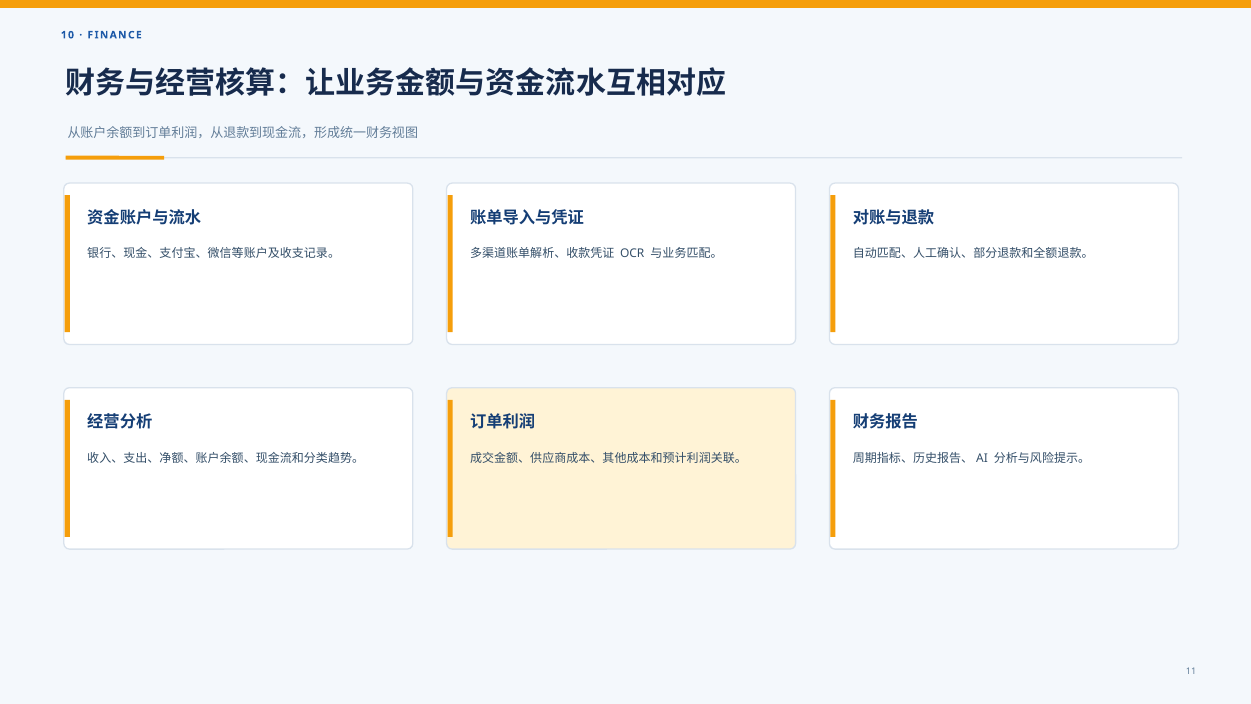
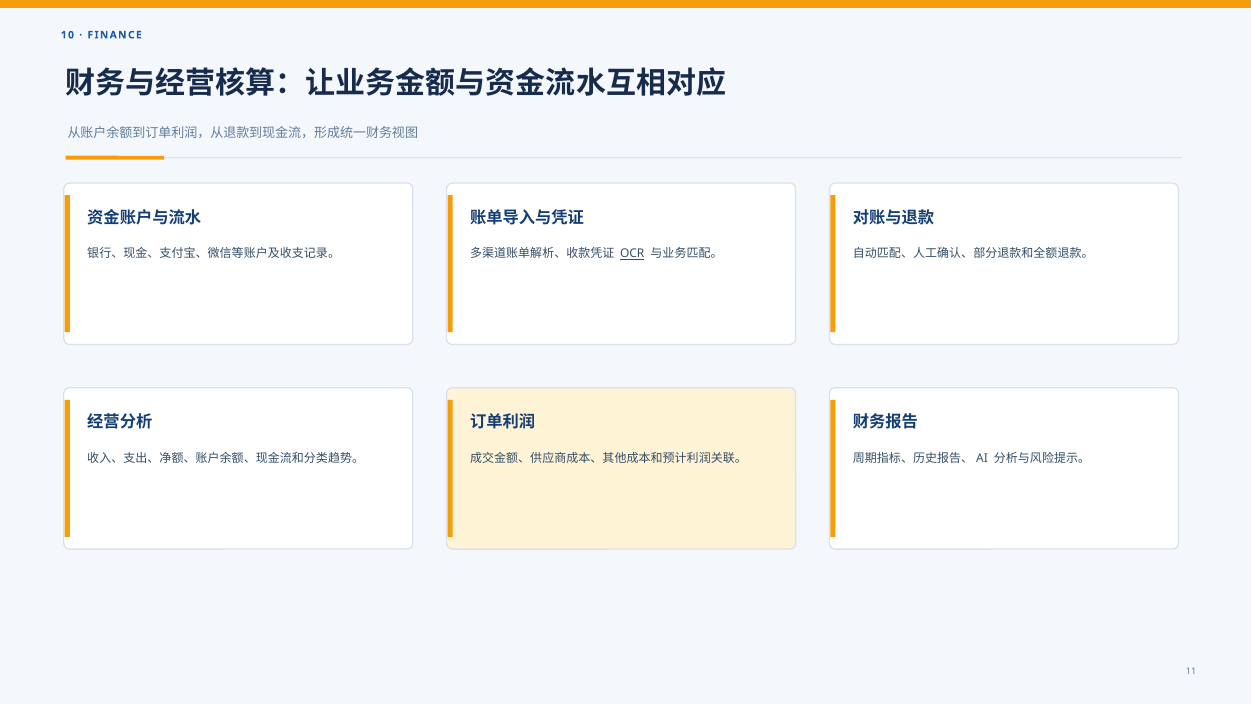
OCR underline: none -> present
